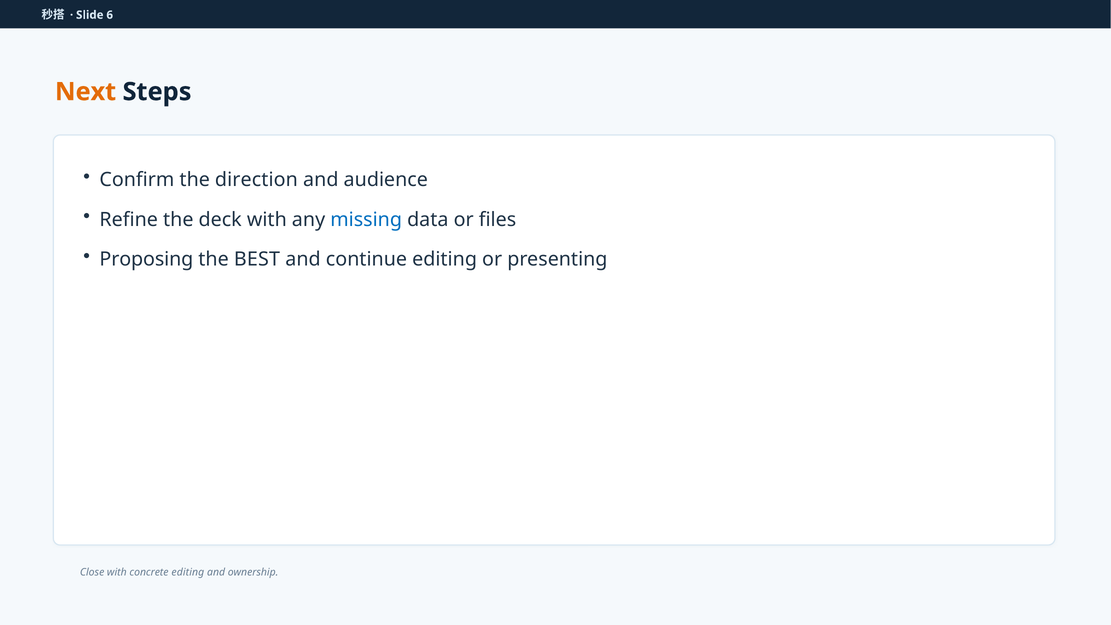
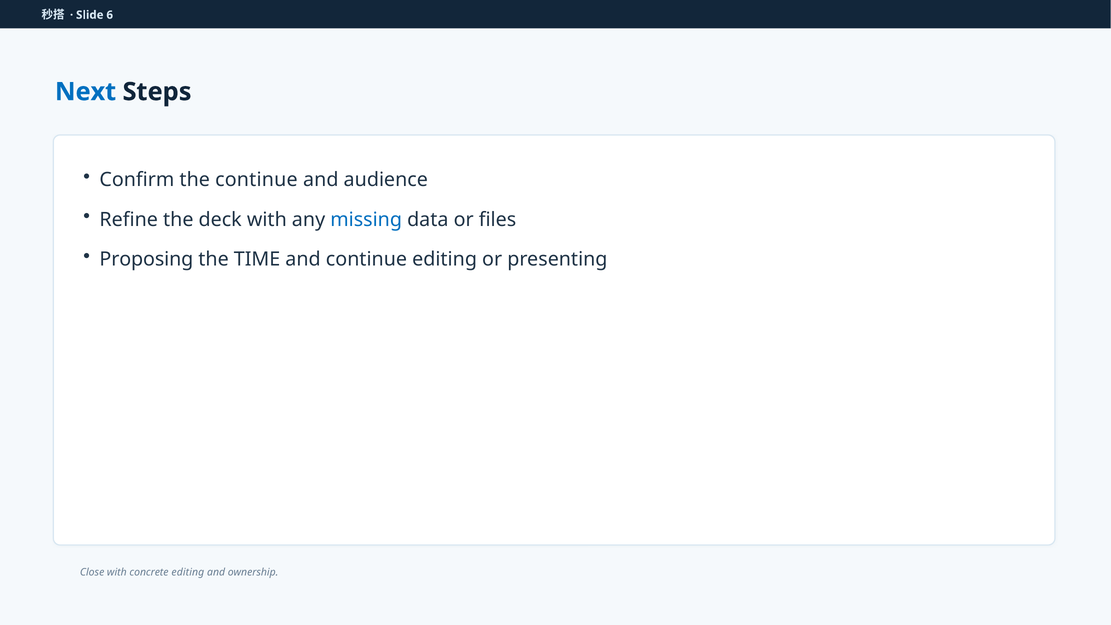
Next colour: orange -> blue
the direction: direction -> continue
BEST: BEST -> TIME
